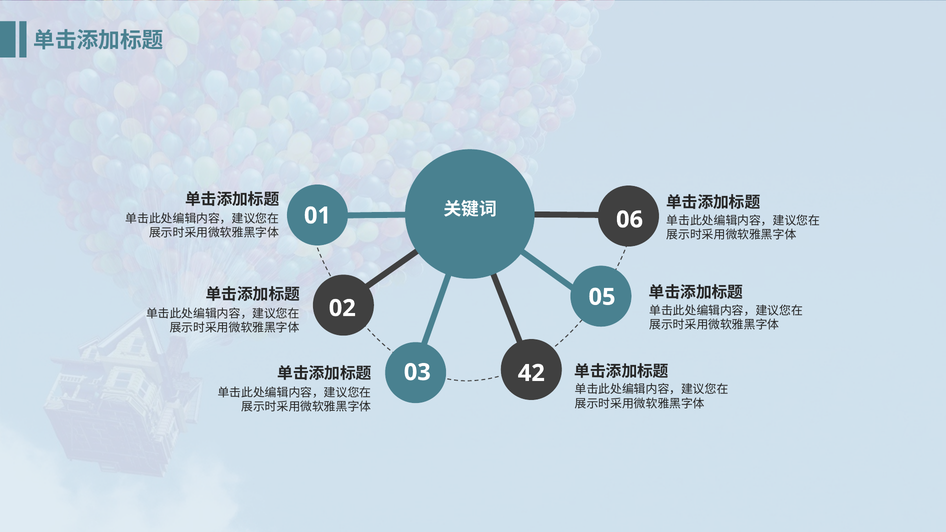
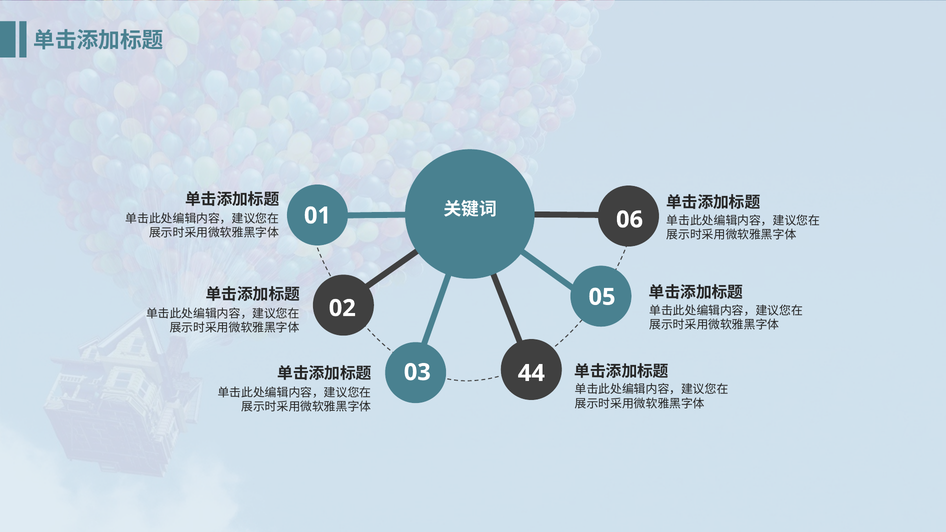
42: 42 -> 44
